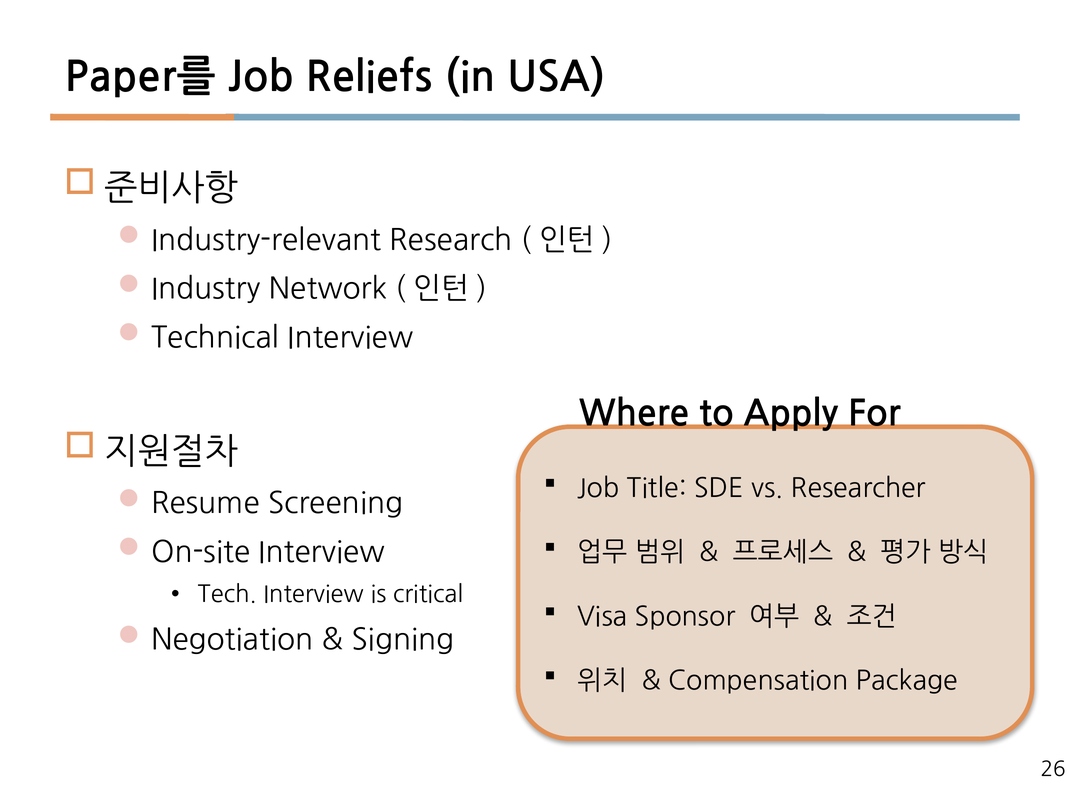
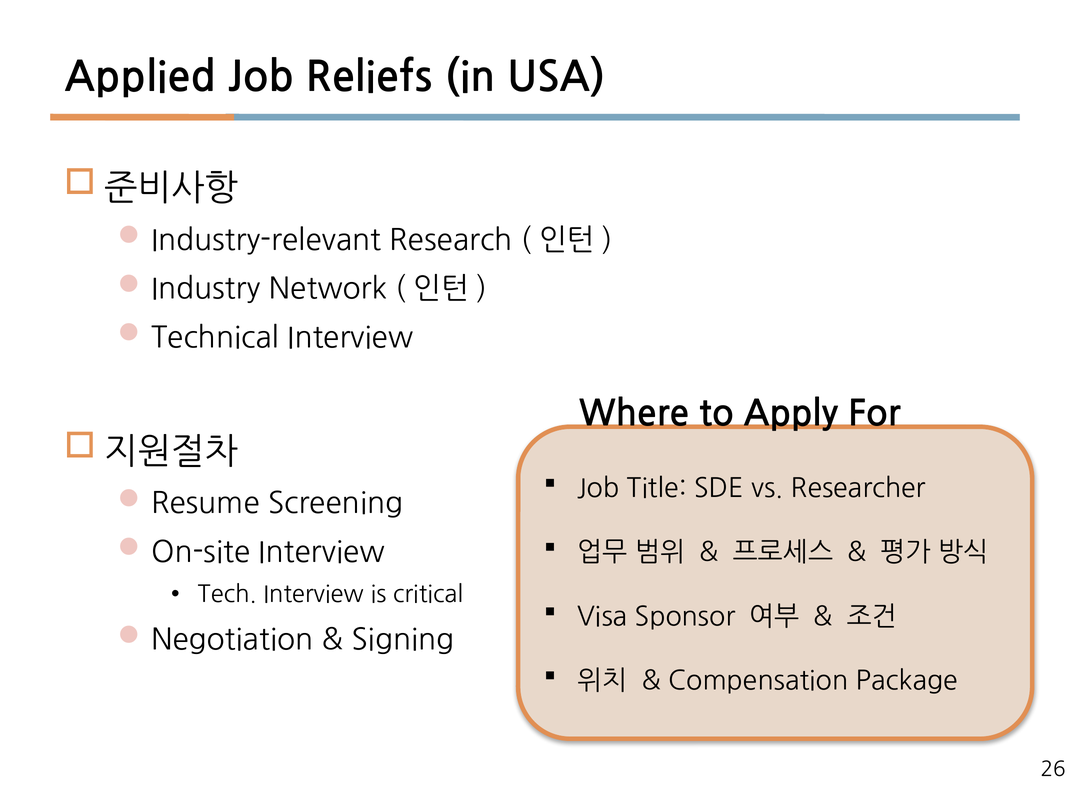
Paper를: Paper를 -> Applied
